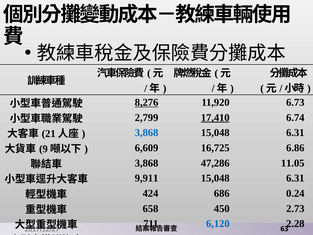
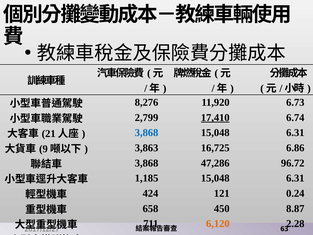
8,276 underline: present -> none
6,609: 6,609 -> 3,863
11.05: 11.05 -> 96.72
9,911: 9,911 -> 1,185
686: 686 -> 121
2.73: 2.73 -> 8.87
6,120 colour: blue -> orange
